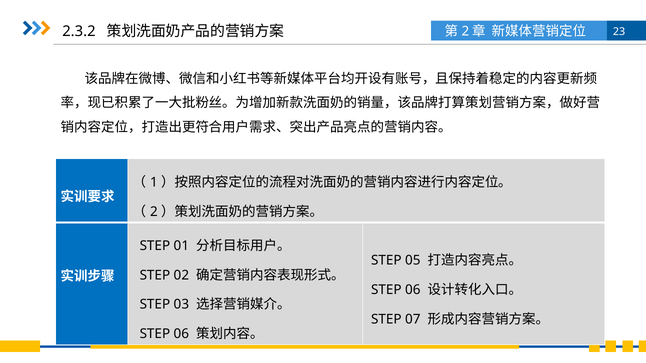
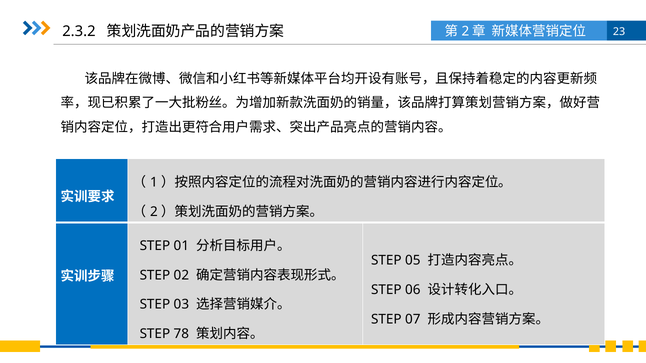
06 at (181, 334): 06 -> 78
